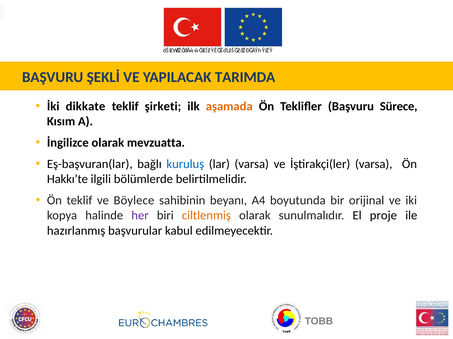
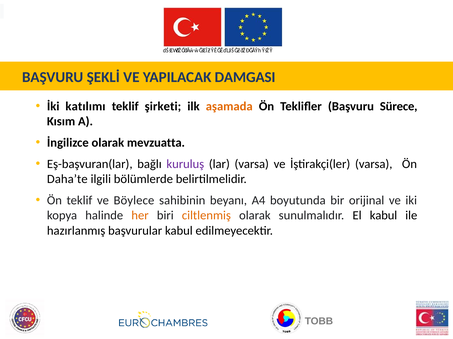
TARIMDA: TARIMDA -> DAMGASI
dikkate: dikkate -> katılımı
kuruluş colour: blue -> purple
Hakkı’te: Hakkı’te -> Daha’te
her colour: purple -> orange
El proje: proje -> kabul
